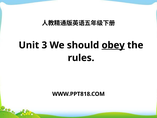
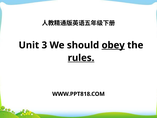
rules underline: none -> present
